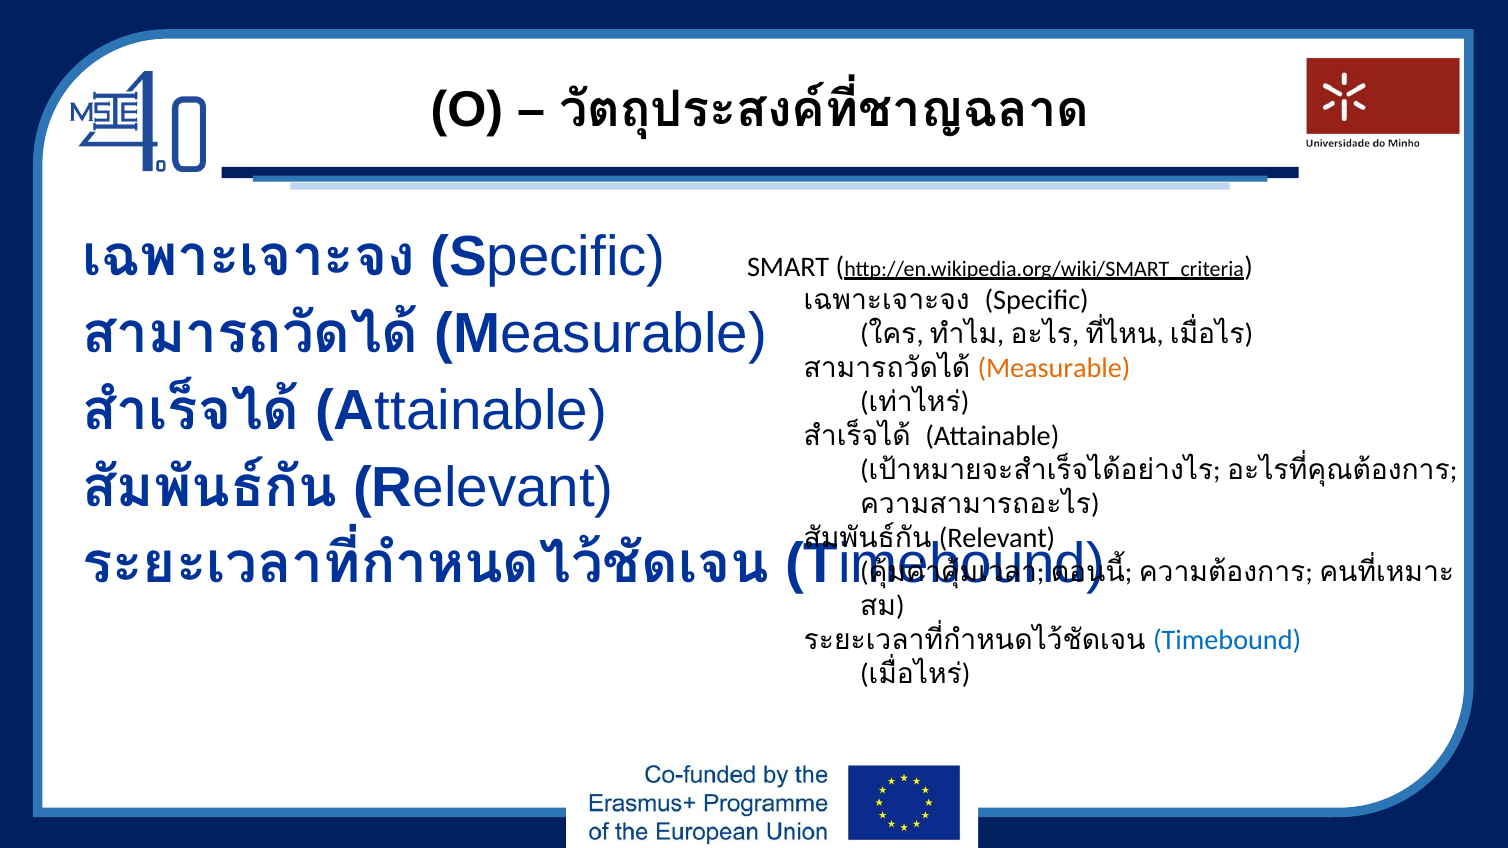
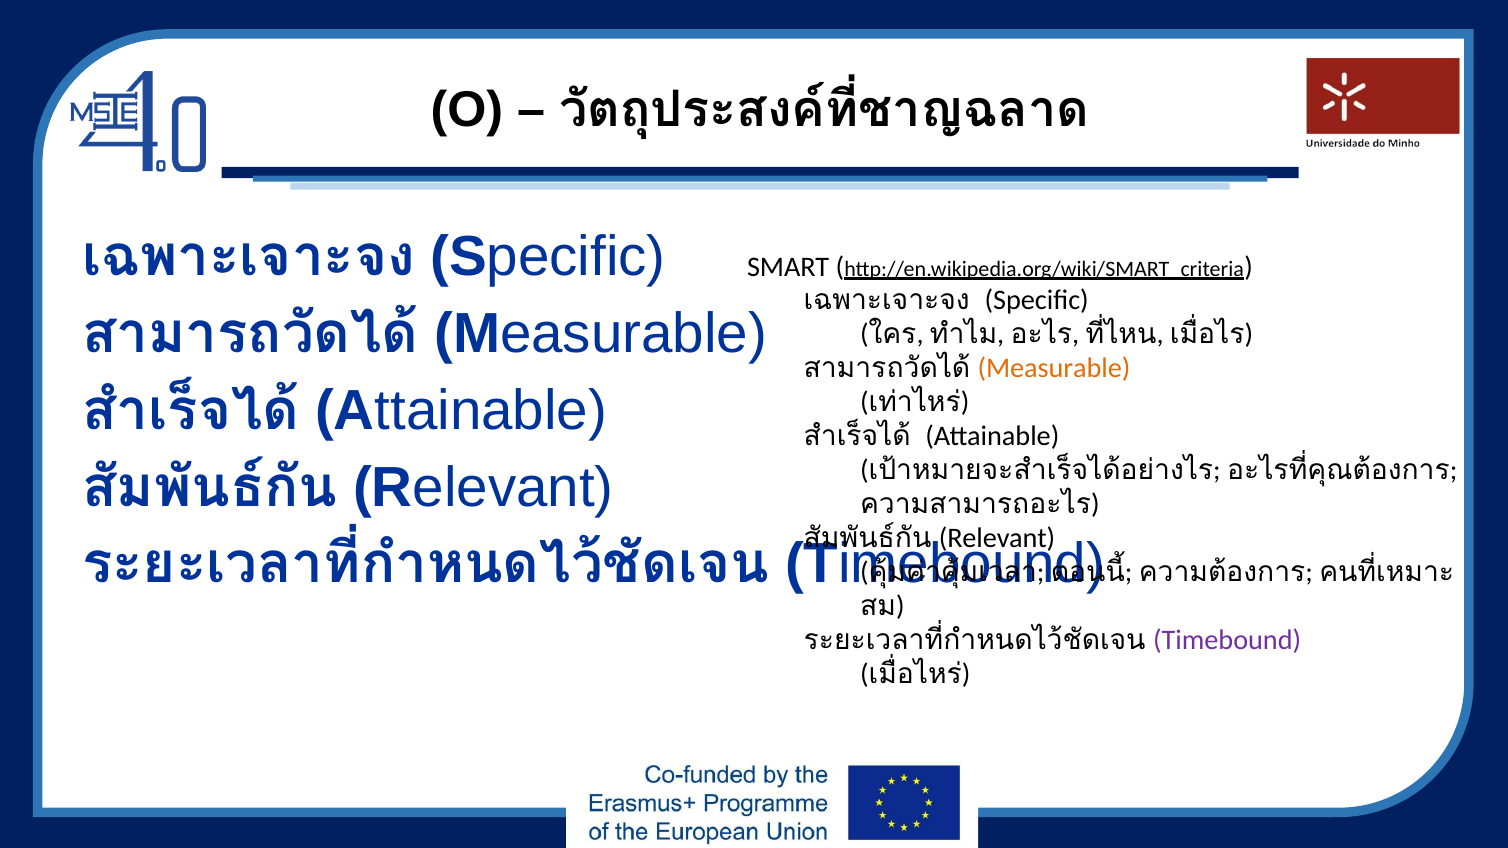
Timebound at (1227, 640) colour: blue -> purple
